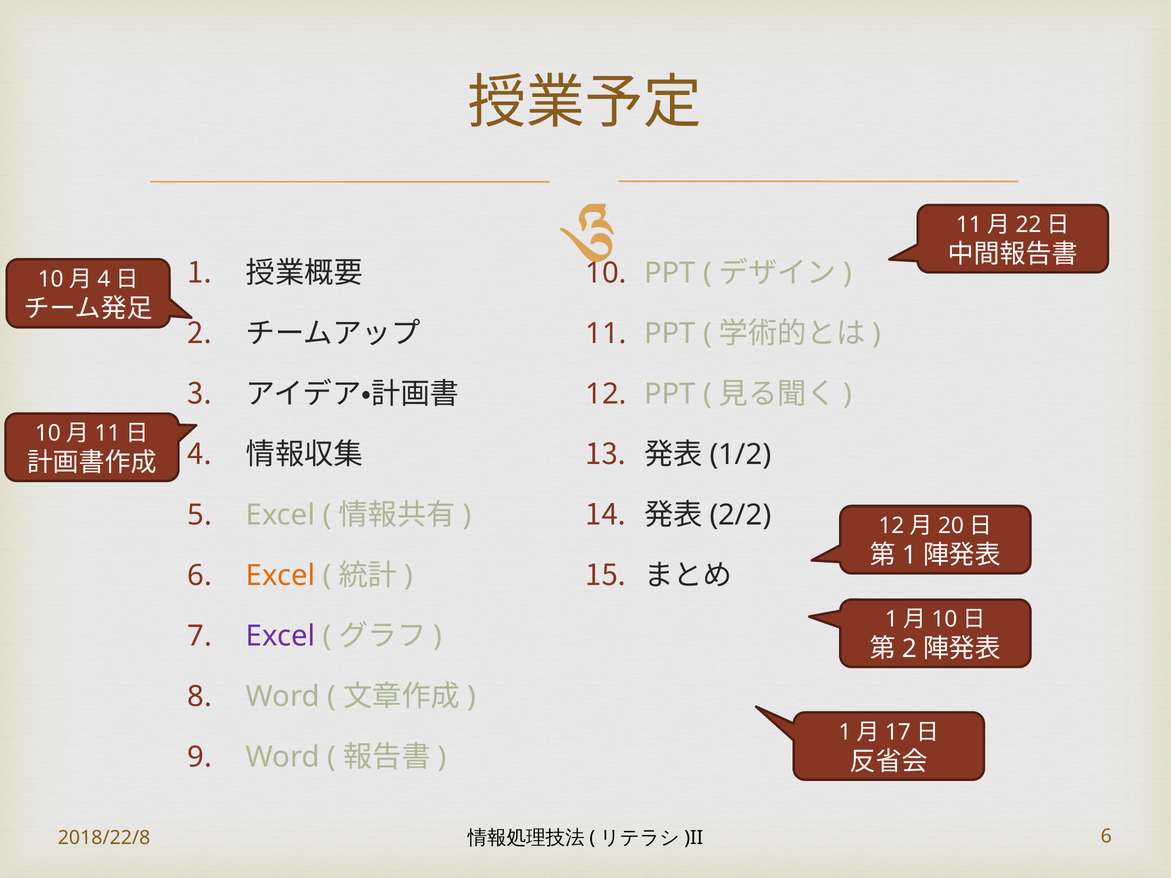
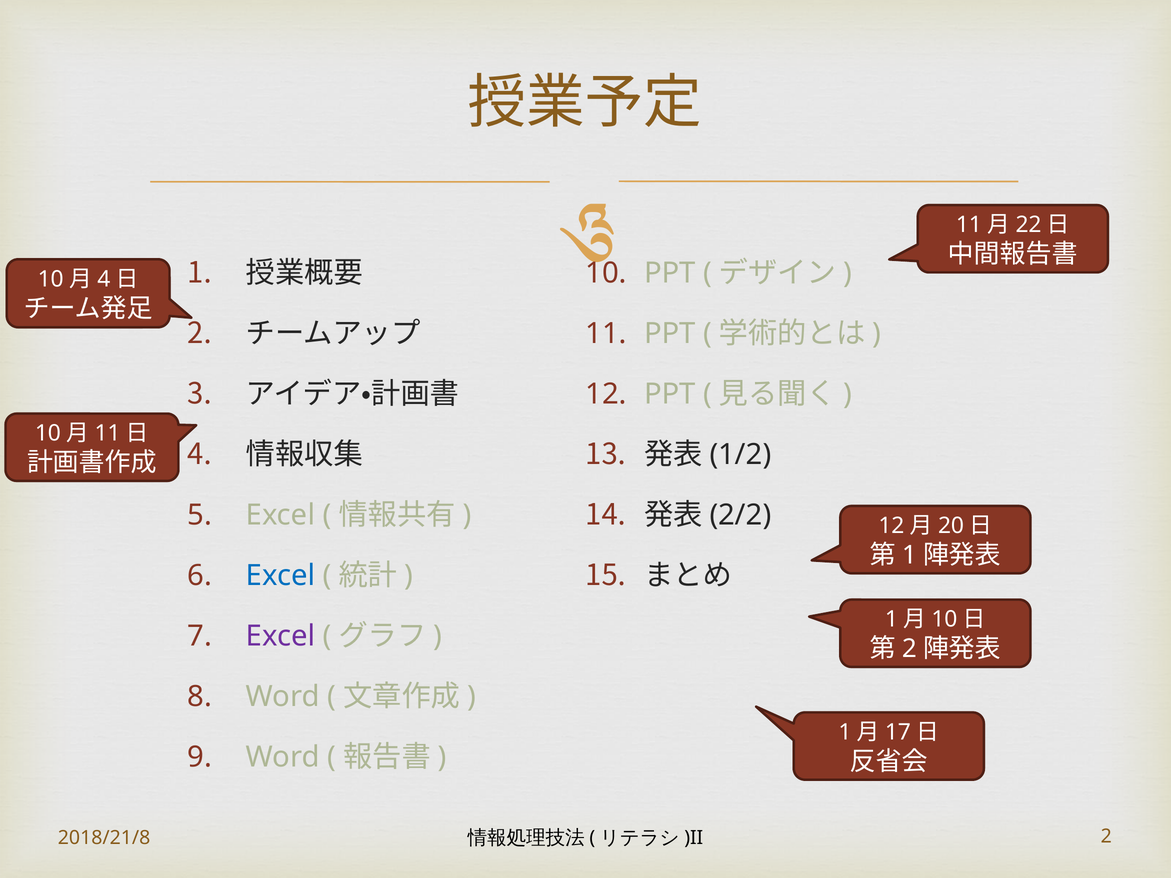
Excel at (281, 576) colour: orange -> blue
2018/22/8: 2018/22/8 -> 2018/21/8
6 at (1106, 837): 6 -> 2
